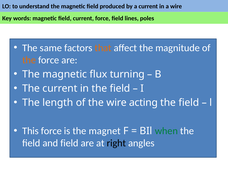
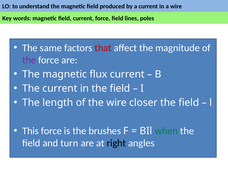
that colour: orange -> red
the at (29, 60) colour: orange -> purple
flux turning: turning -> current
acting: acting -> closer
magnet: magnet -> brushes
and field: field -> turn
